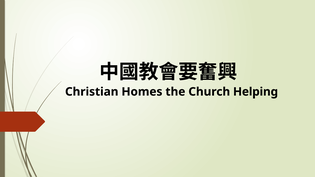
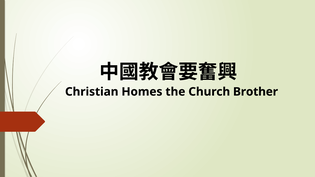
Helping: Helping -> Brother
